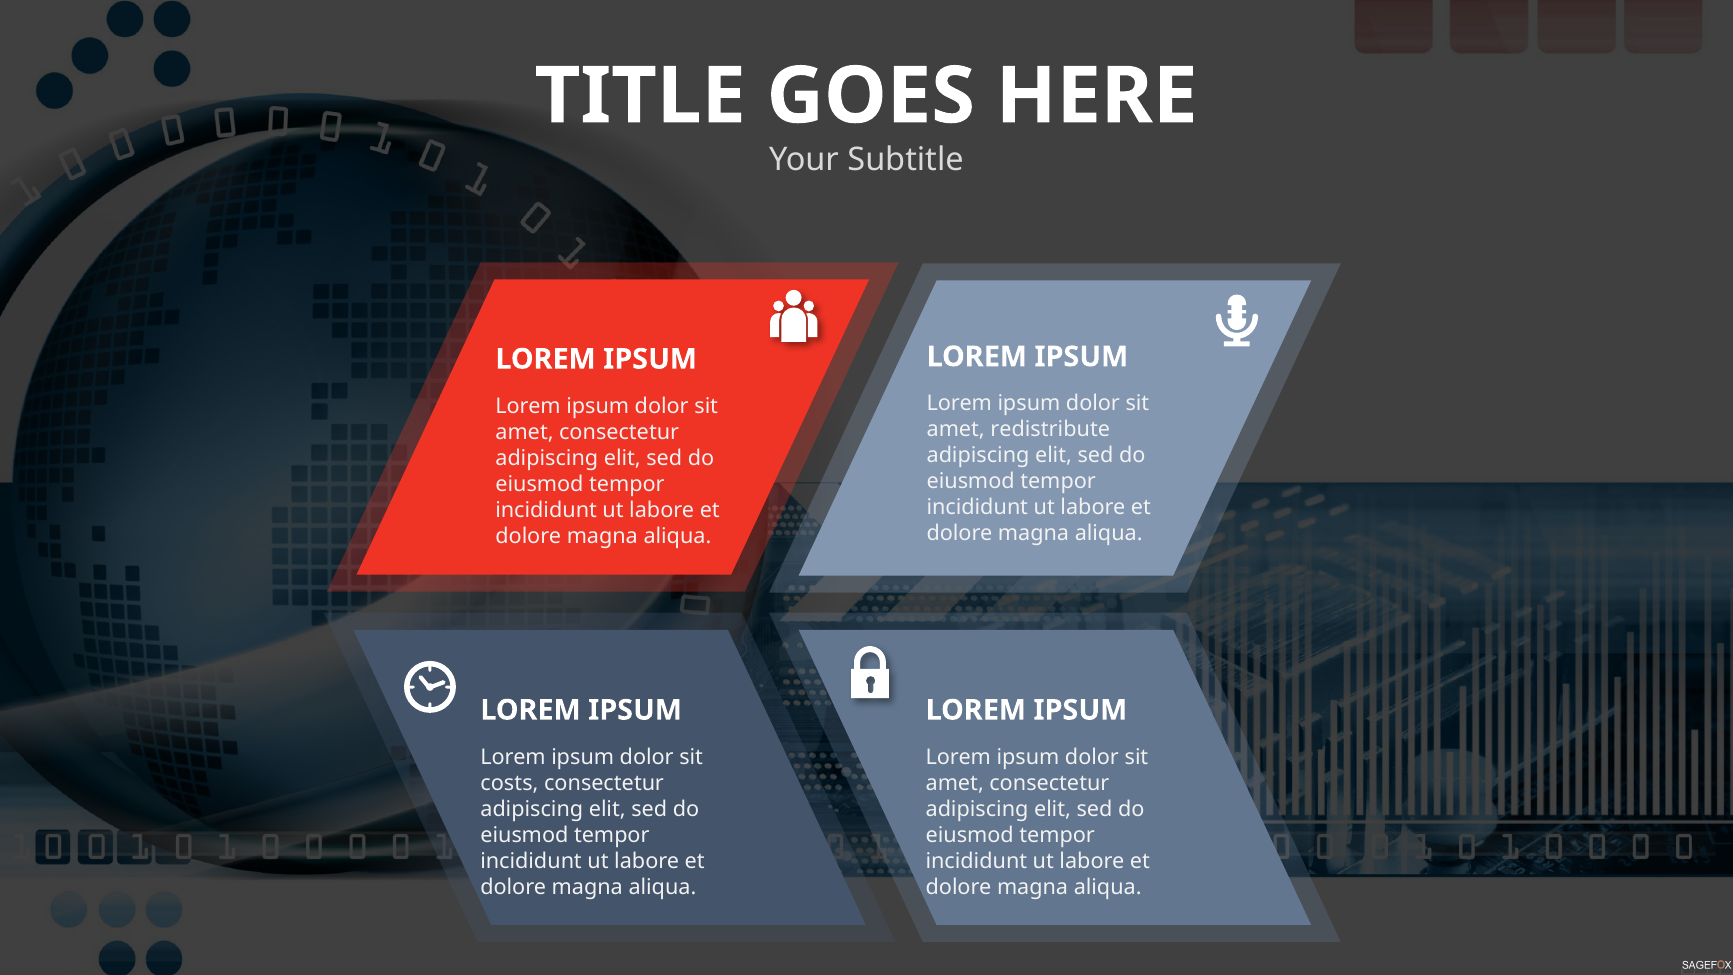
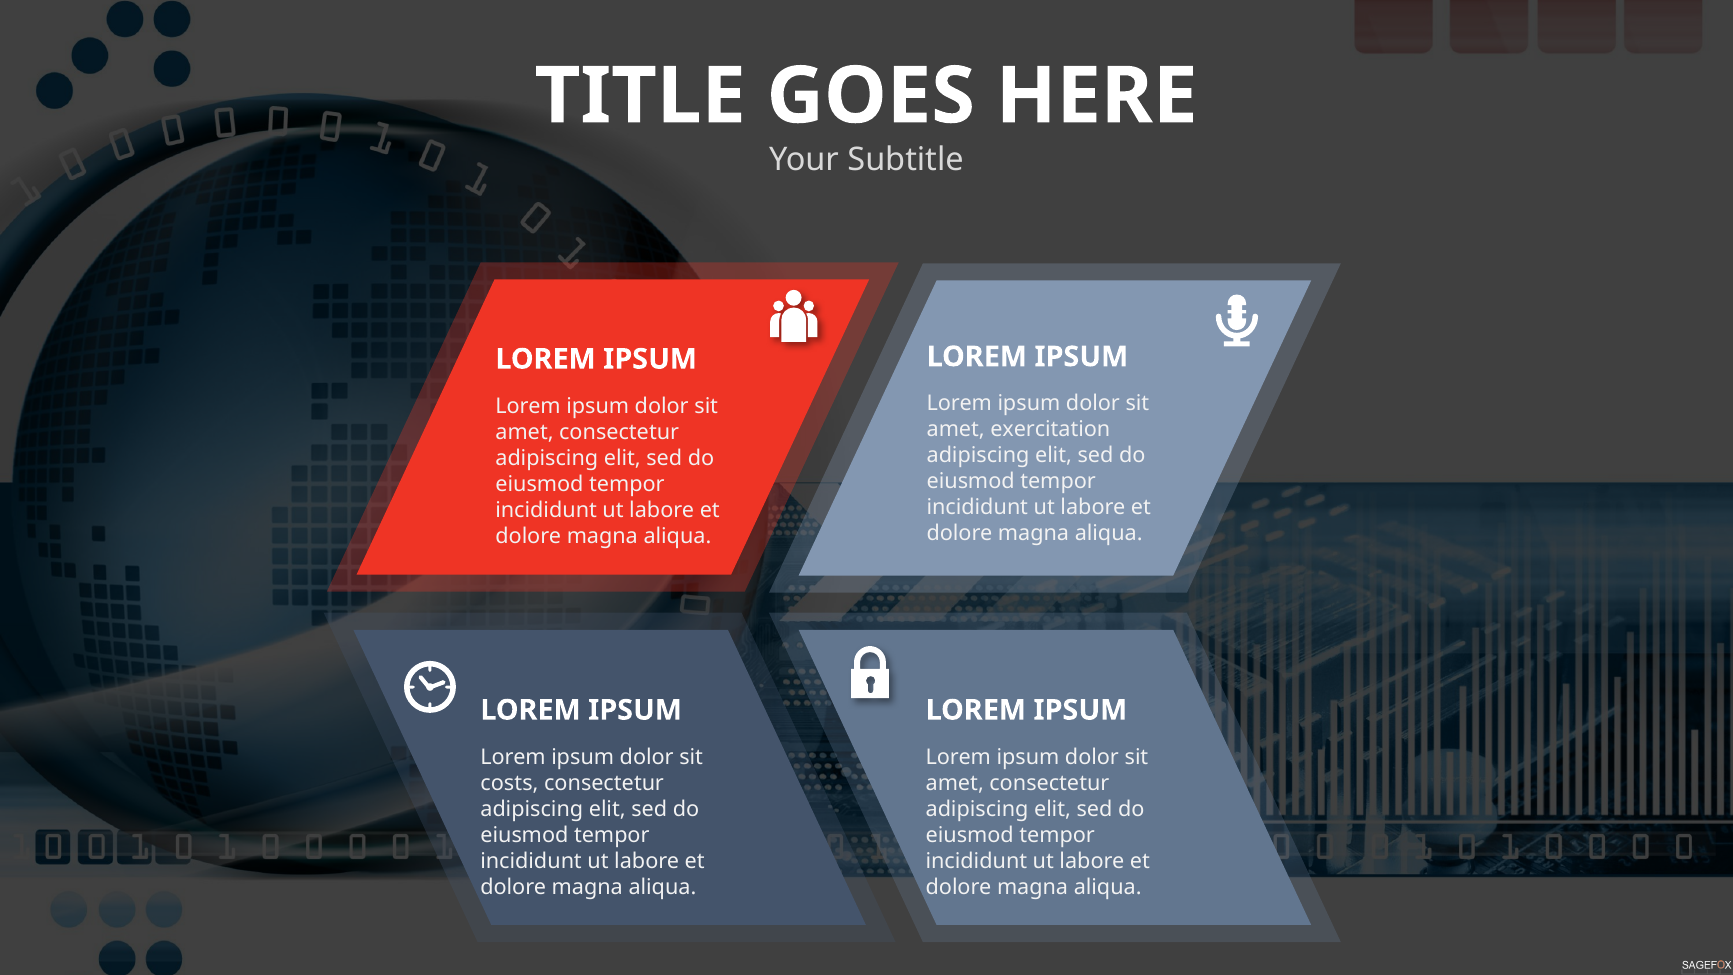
redistribute: redistribute -> exercitation
